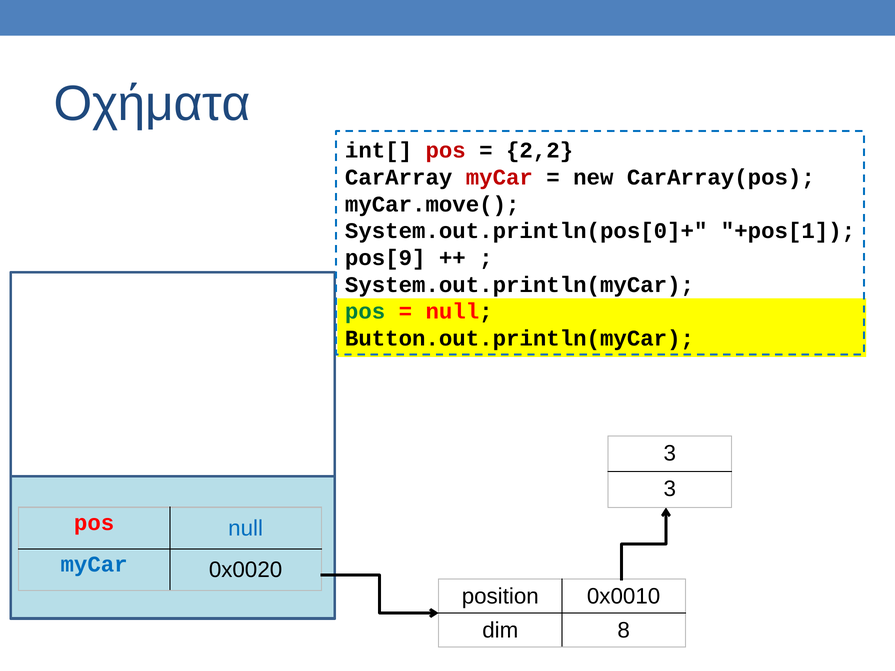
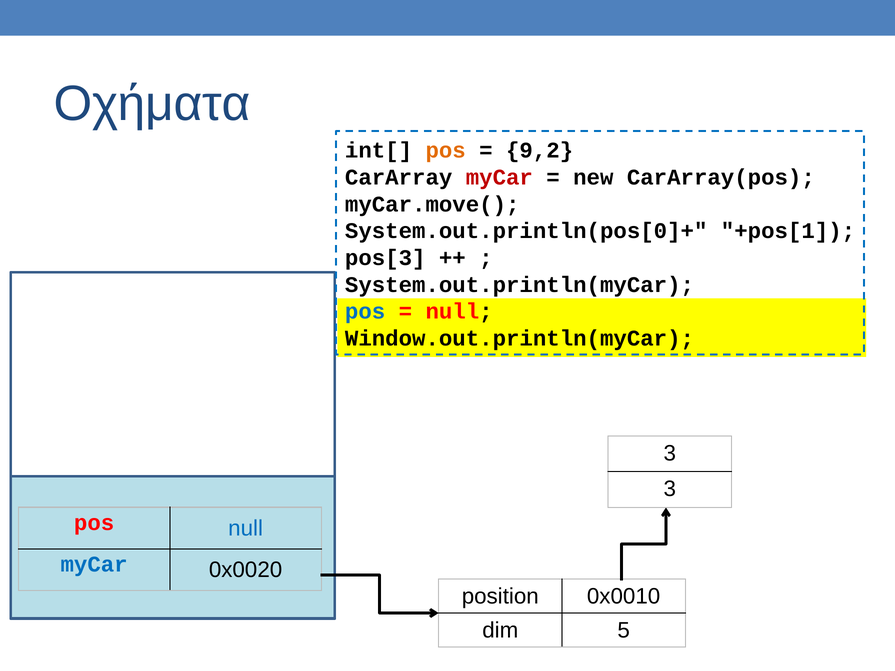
pos at (446, 151) colour: red -> orange
2,2: 2,2 -> 9,2
pos[9: pos[9 -> pos[3
pos at (365, 312) colour: green -> blue
Button.out.println(myCar: Button.out.println(myCar -> Window.out.println(myCar
8: 8 -> 5
